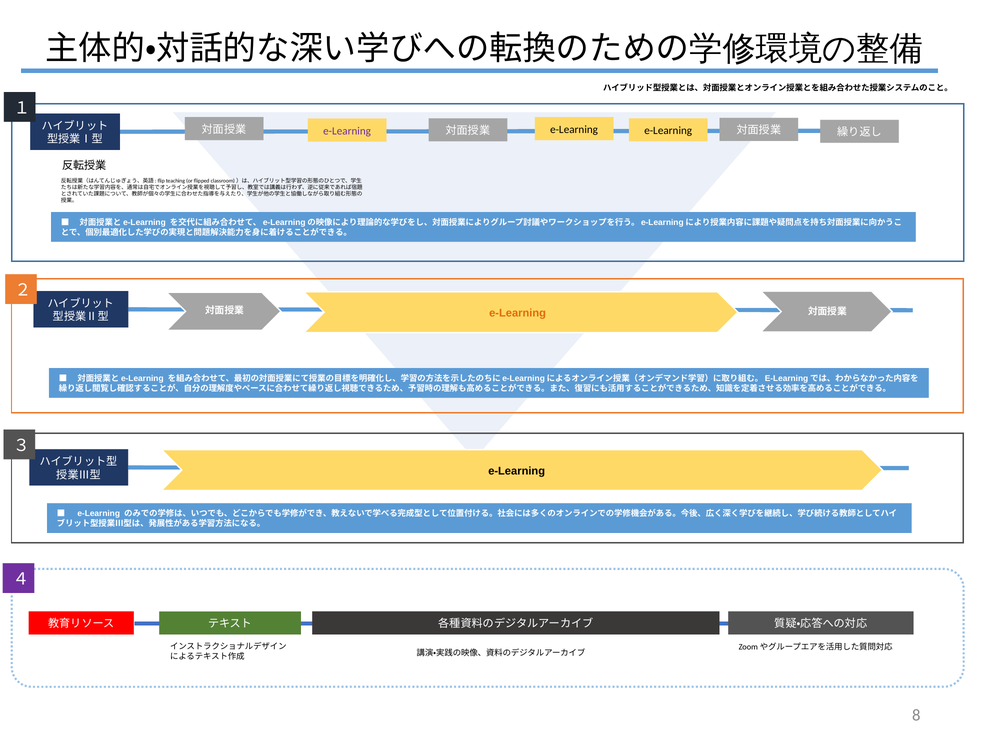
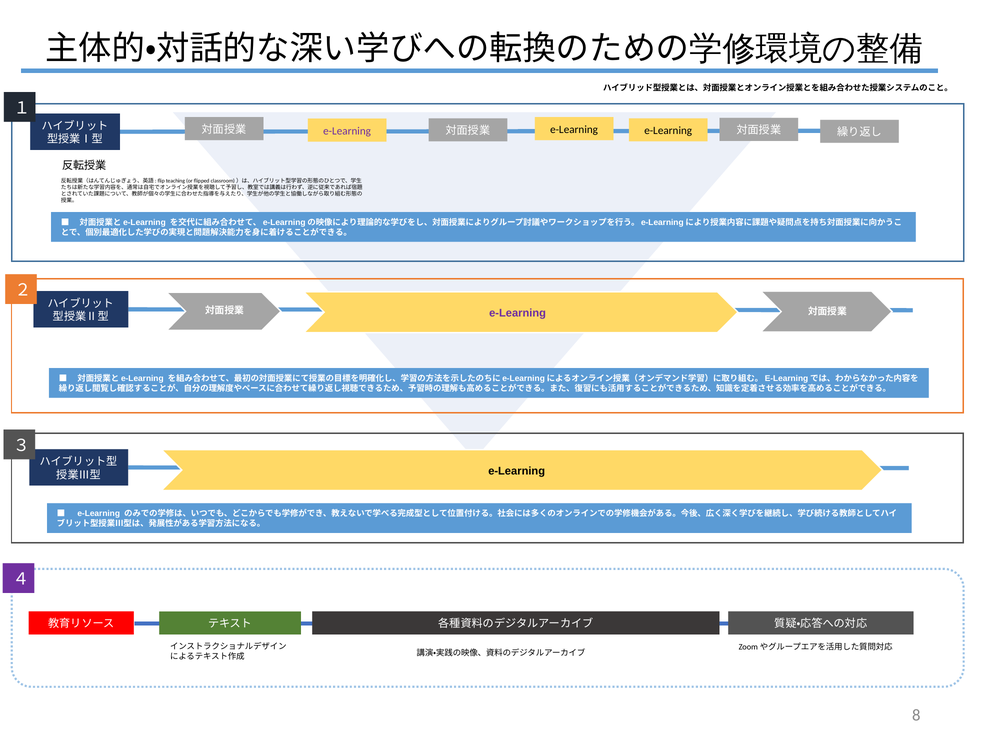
e-Learning at (518, 313) colour: orange -> purple
